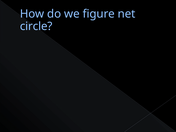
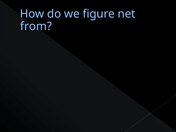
circle: circle -> from
